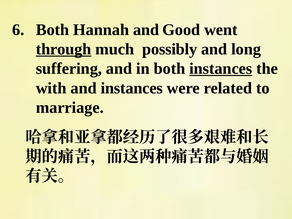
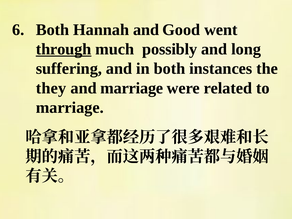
instances at (221, 69) underline: present -> none
with: with -> they
and instances: instances -> marriage
